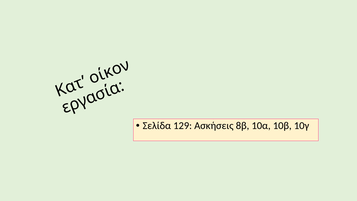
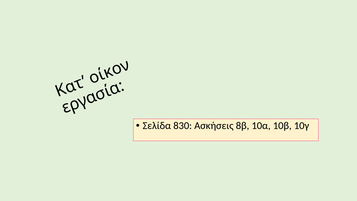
129: 129 -> 830
